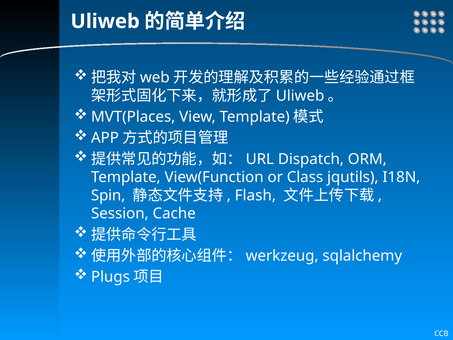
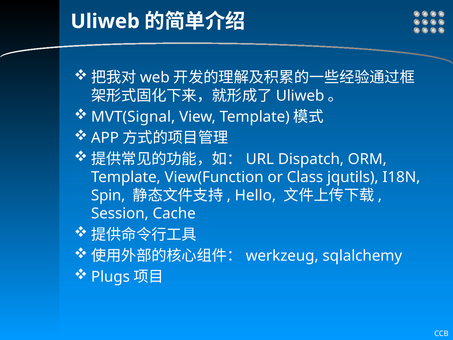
MVT(Places: MVT(Places -> MVT(Signal
Flash: Flash -> Hello
